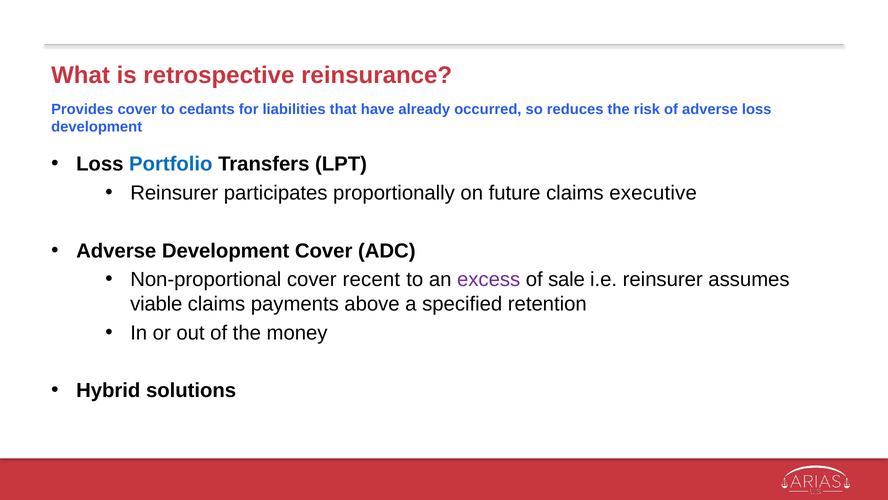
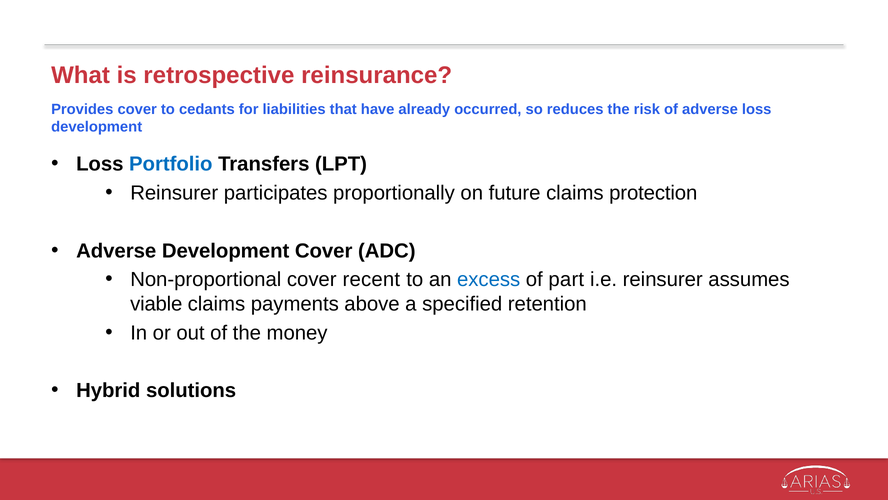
executive: executive -> protection
excess colour: purple -> blue
sale: sale -> part
